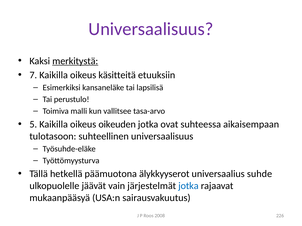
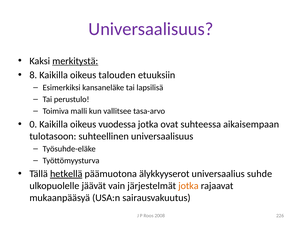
7: 7 -> 8
käsitteitä: käsitteitä -> talouden
5: 5 -> 0
oikeuden: oikeuden -> vuodessa
hetkellä underline: none -> present
jotka at (188, 186) colour: blue -> orange
